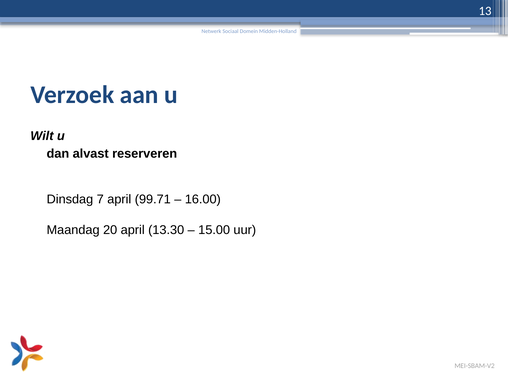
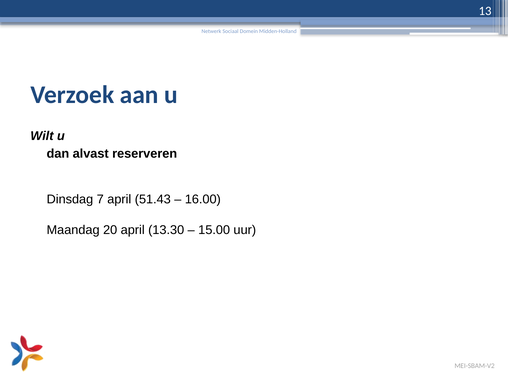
99.71: 99.71 -> 51.43
